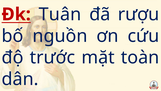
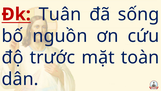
rượu: rượu -> sống
